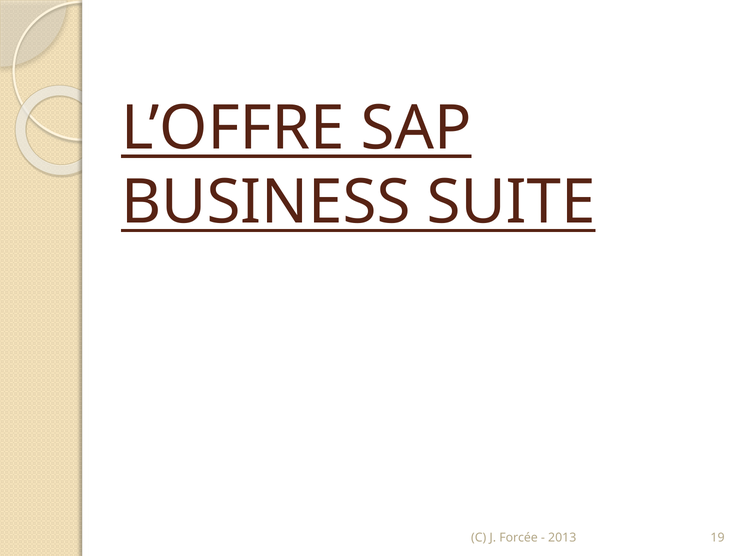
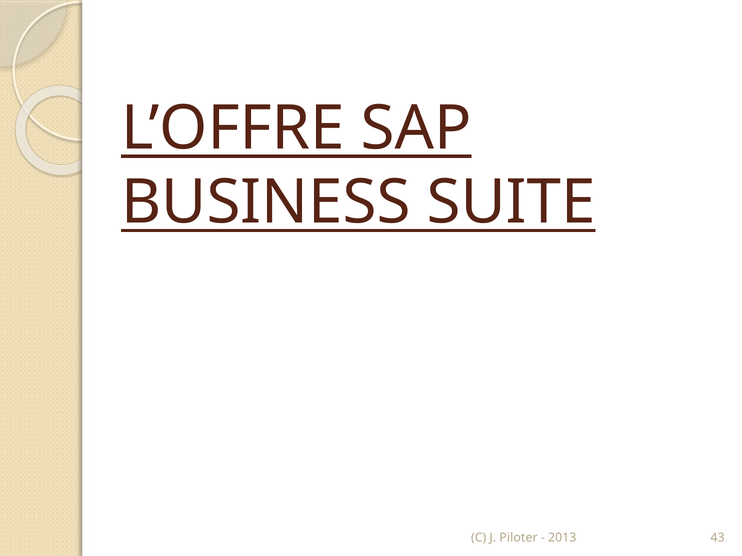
Forcée: Forcée -> Piloter
19: 19 -> 43
